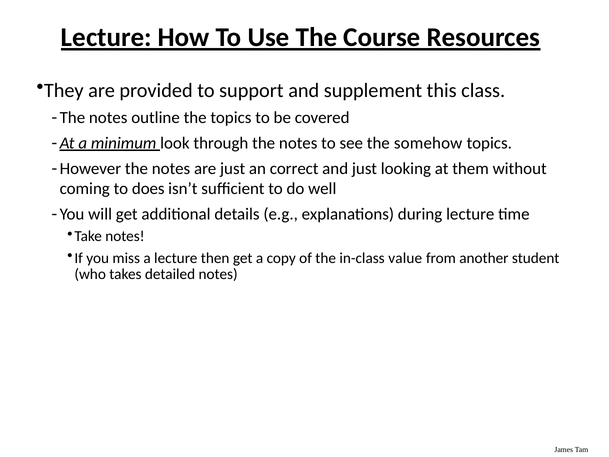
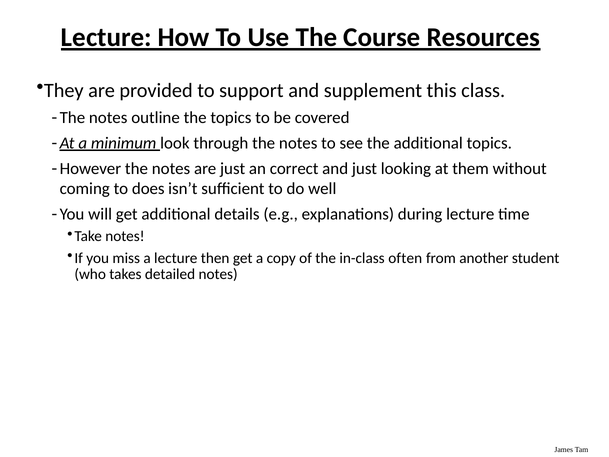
the somehow: somehow -> additional
value: value -> often
